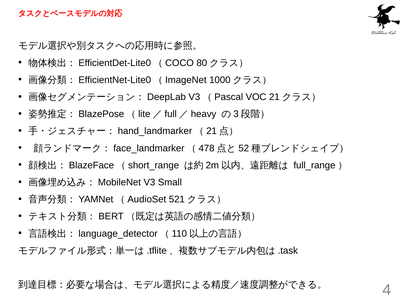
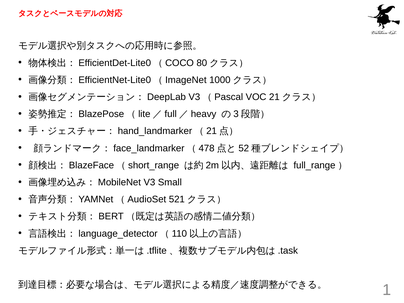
4: 4 -> 1
